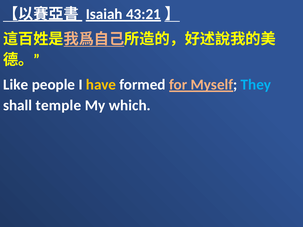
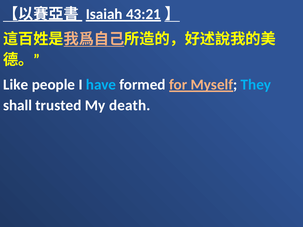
have colour: yellow -> light blue
temple: temple -> trusted
which: which -> death
